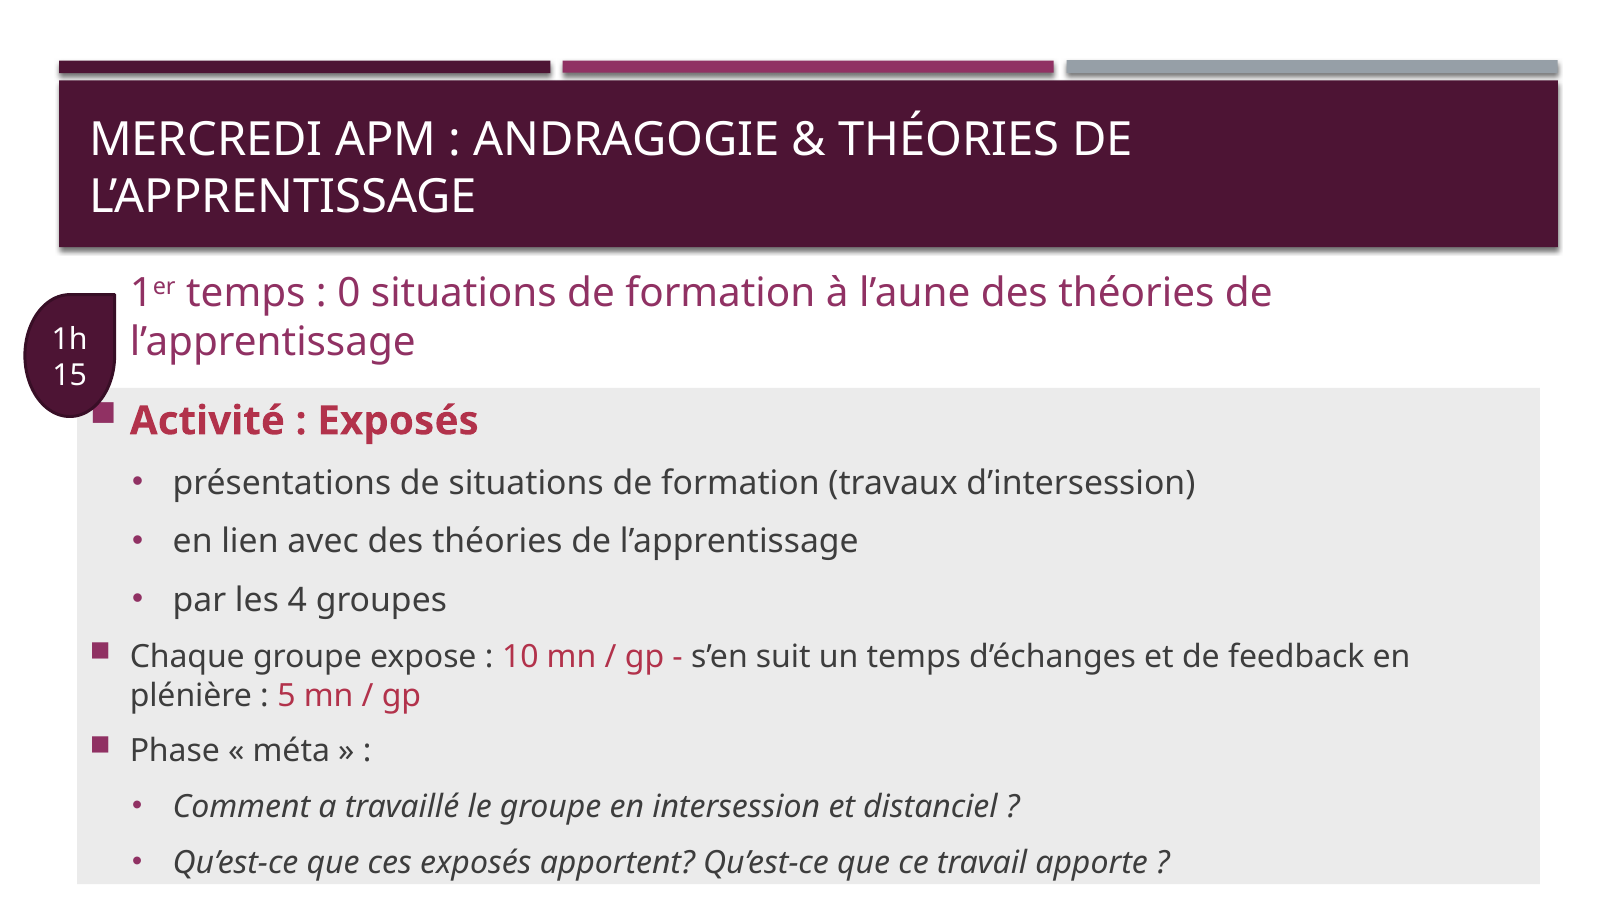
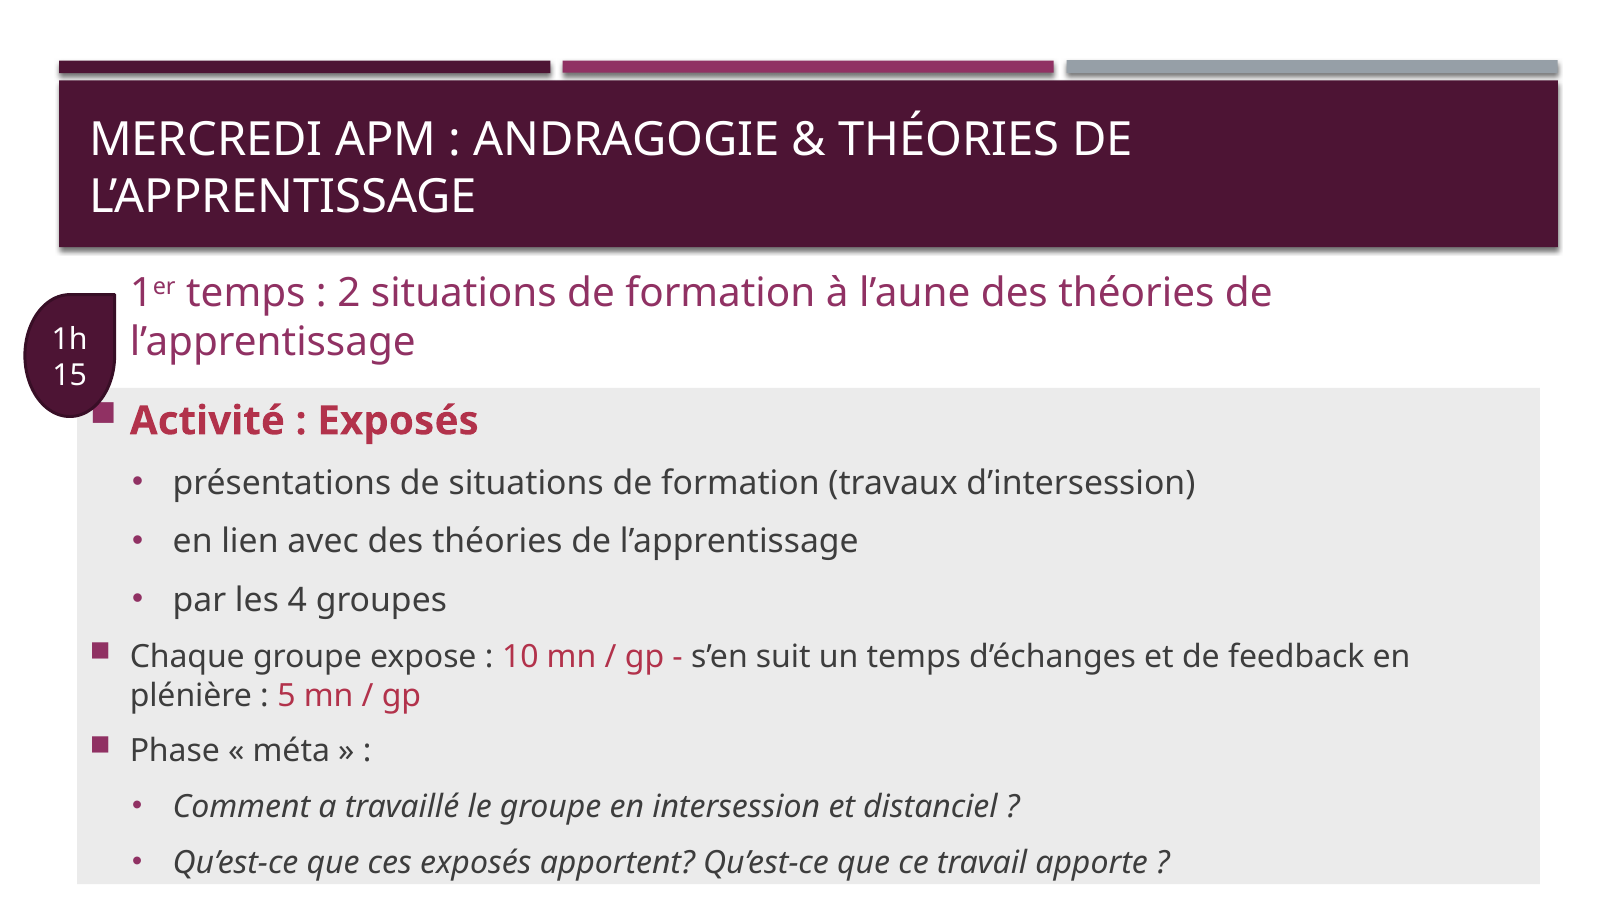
0: 0 -> 2
